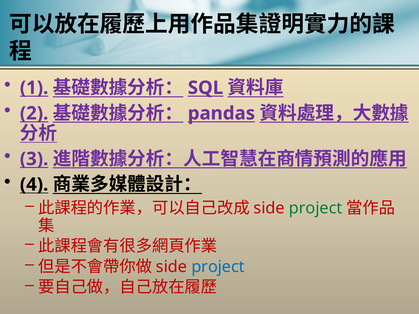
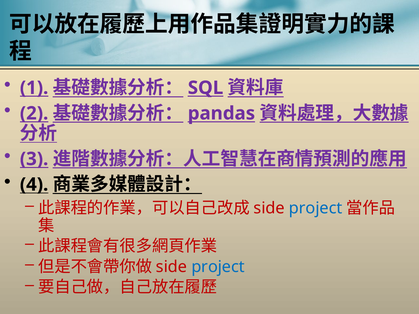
project at (316, 208) colour: green -> blue
